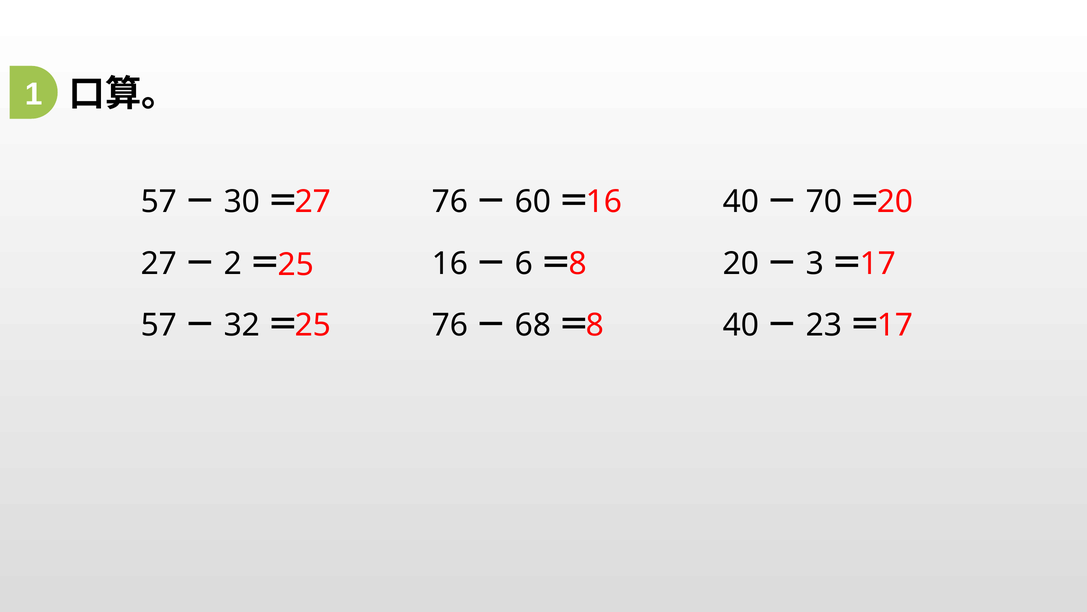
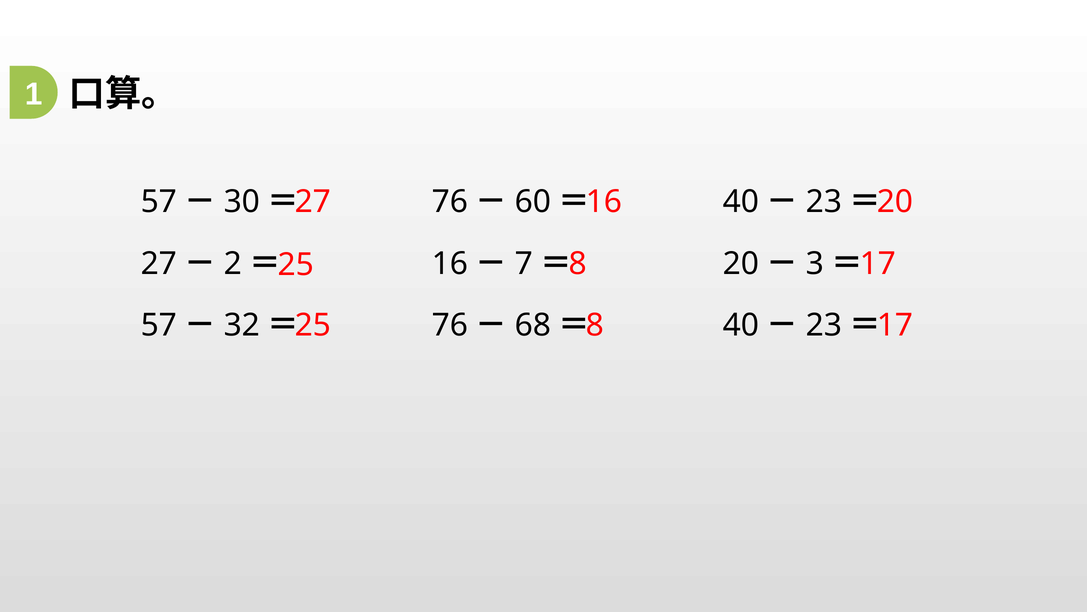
70 at (824, 202): 70 -> 23
6: 6 -> 7
